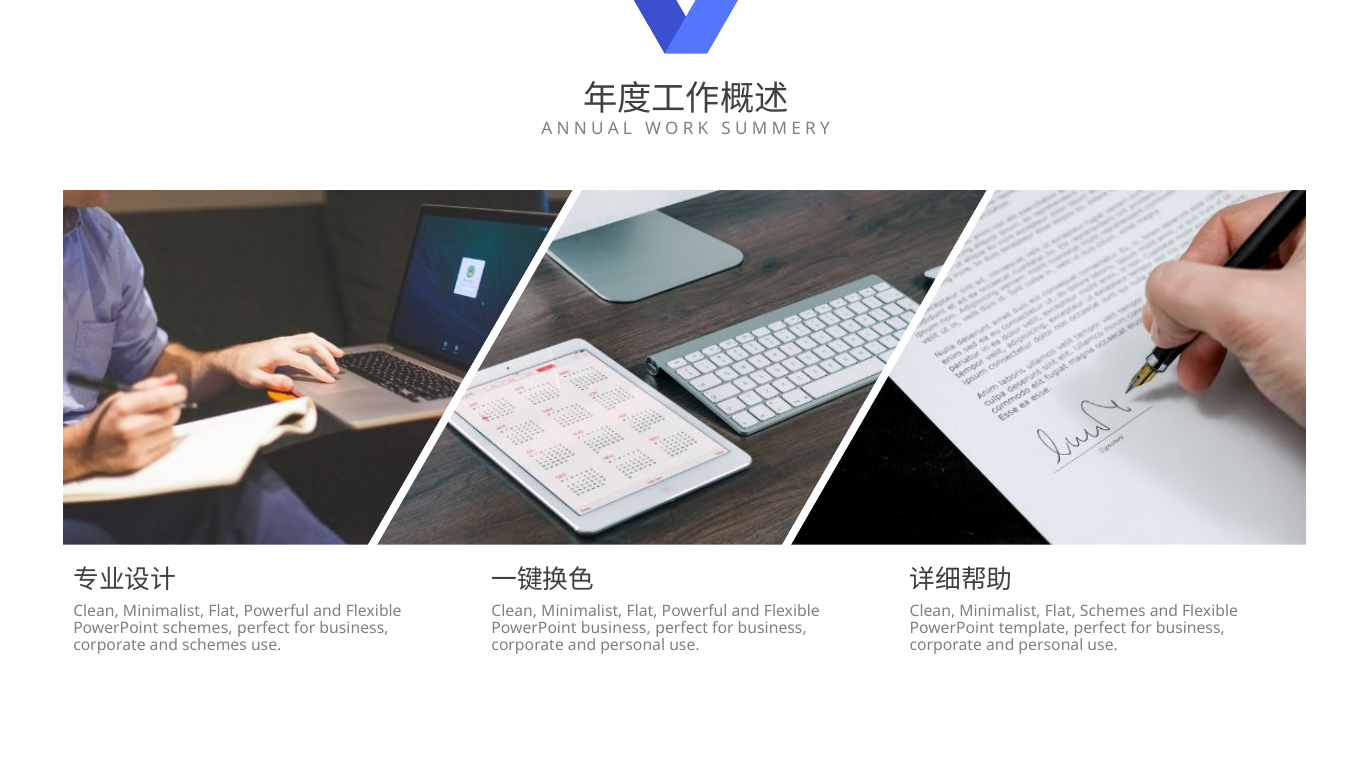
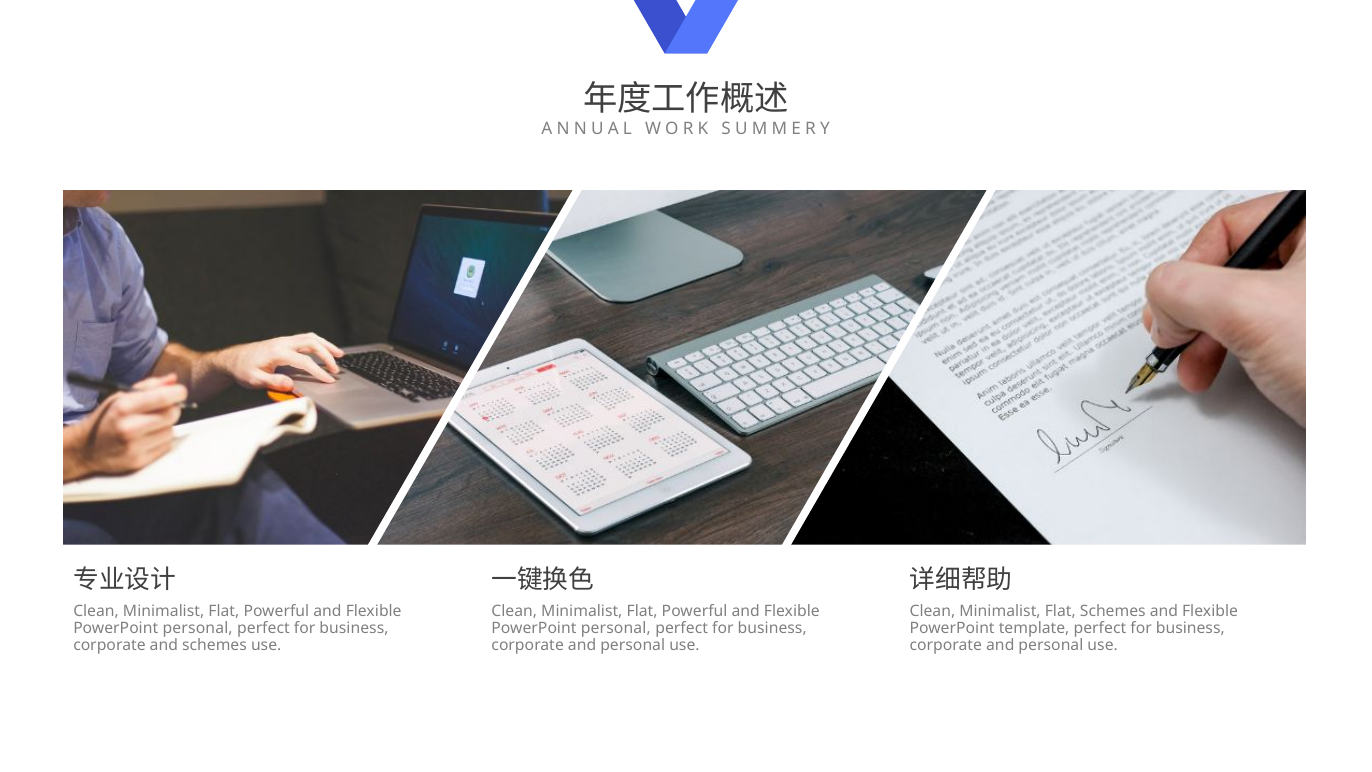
schemes at (198, 628): schemes -> personal
business at (616, 628): business -> personal
